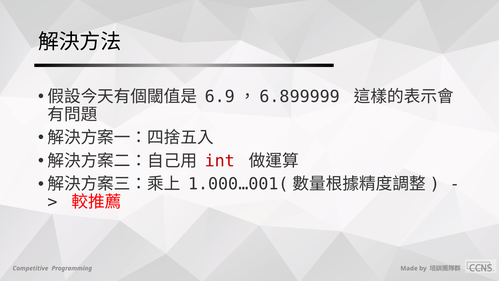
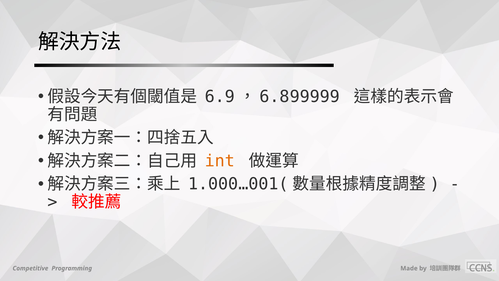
int colour: red -> orange
